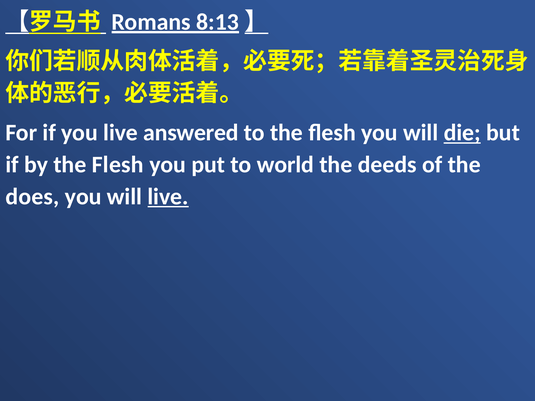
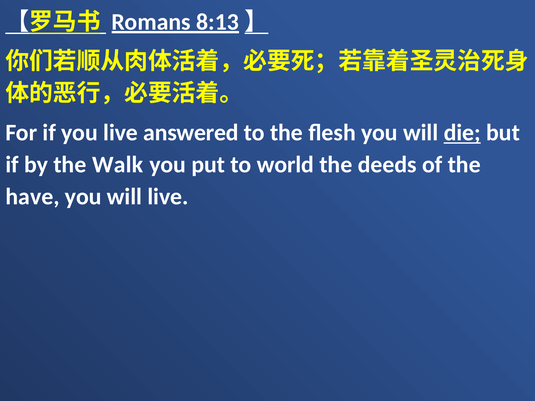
by the Flesh: Flesh -> Walk
does: does -> have
live at (168, 197) underline: present -> none
